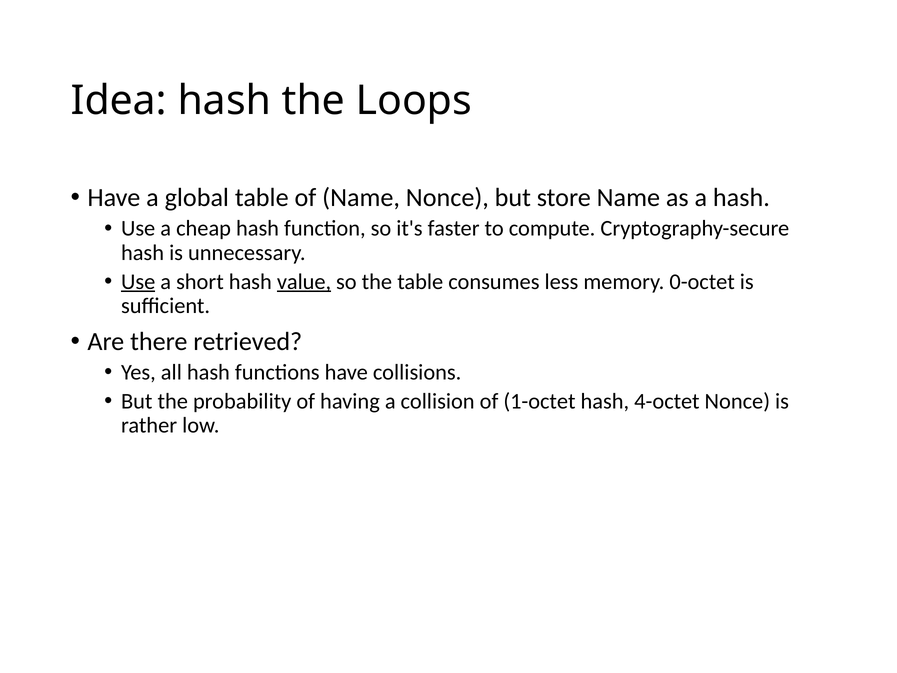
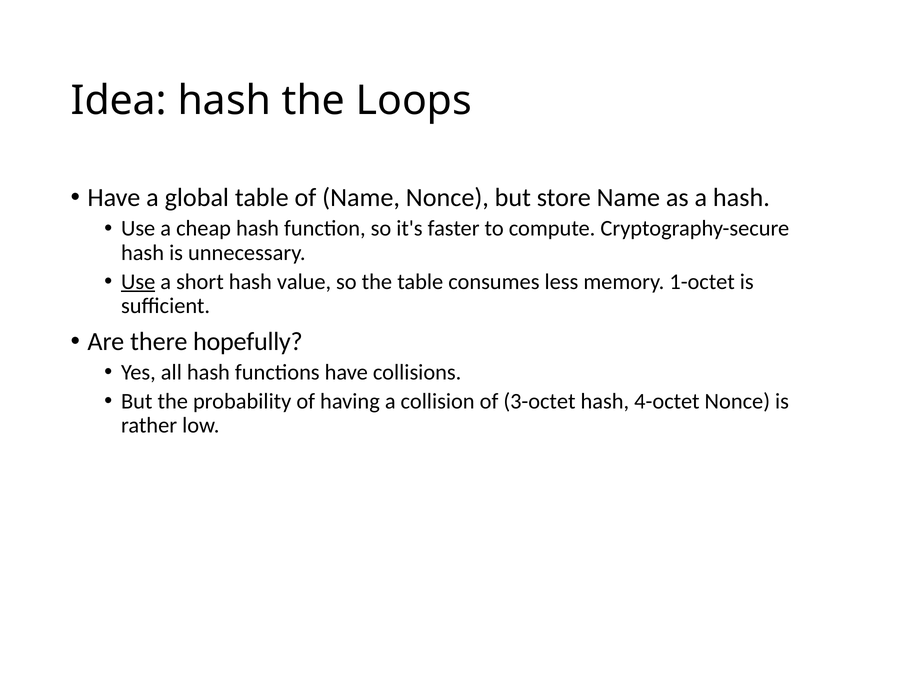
value underline: present -> none
0-octet: 0-octet -> 1-octet
retrieved: retrieved -> hopefully
1-octet: 1-octet -> 3-octet
